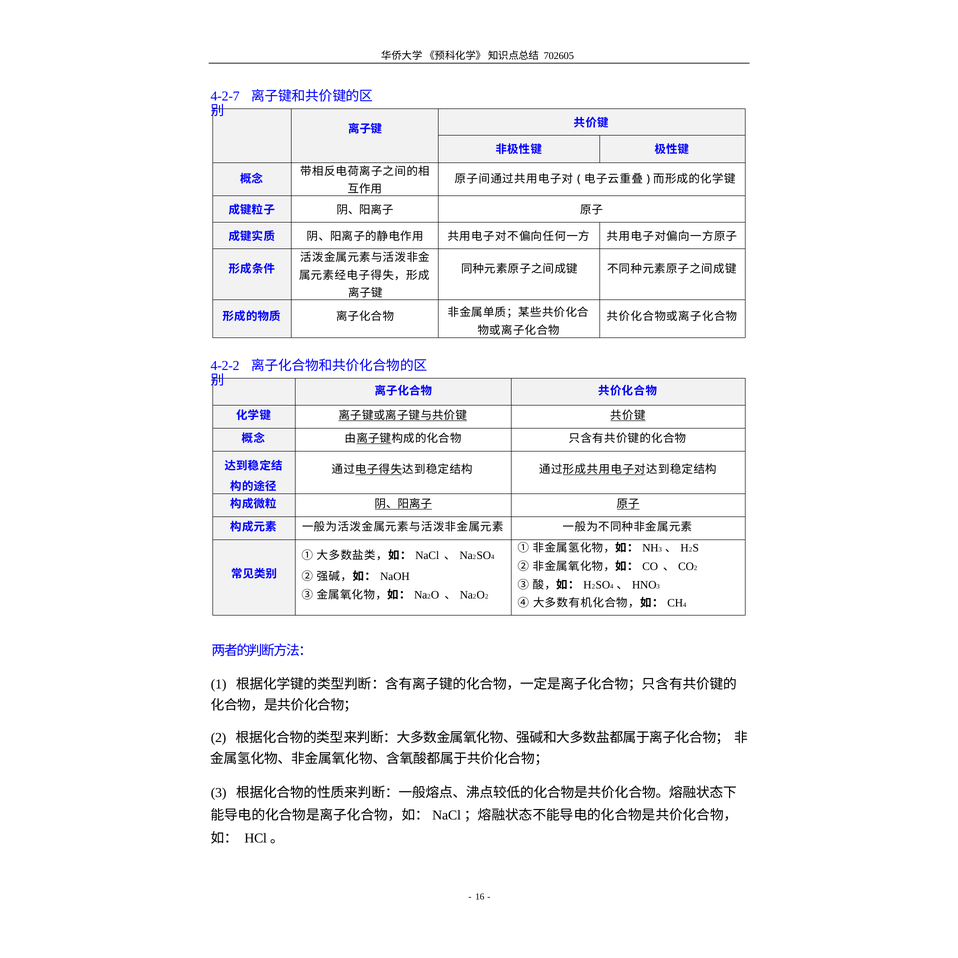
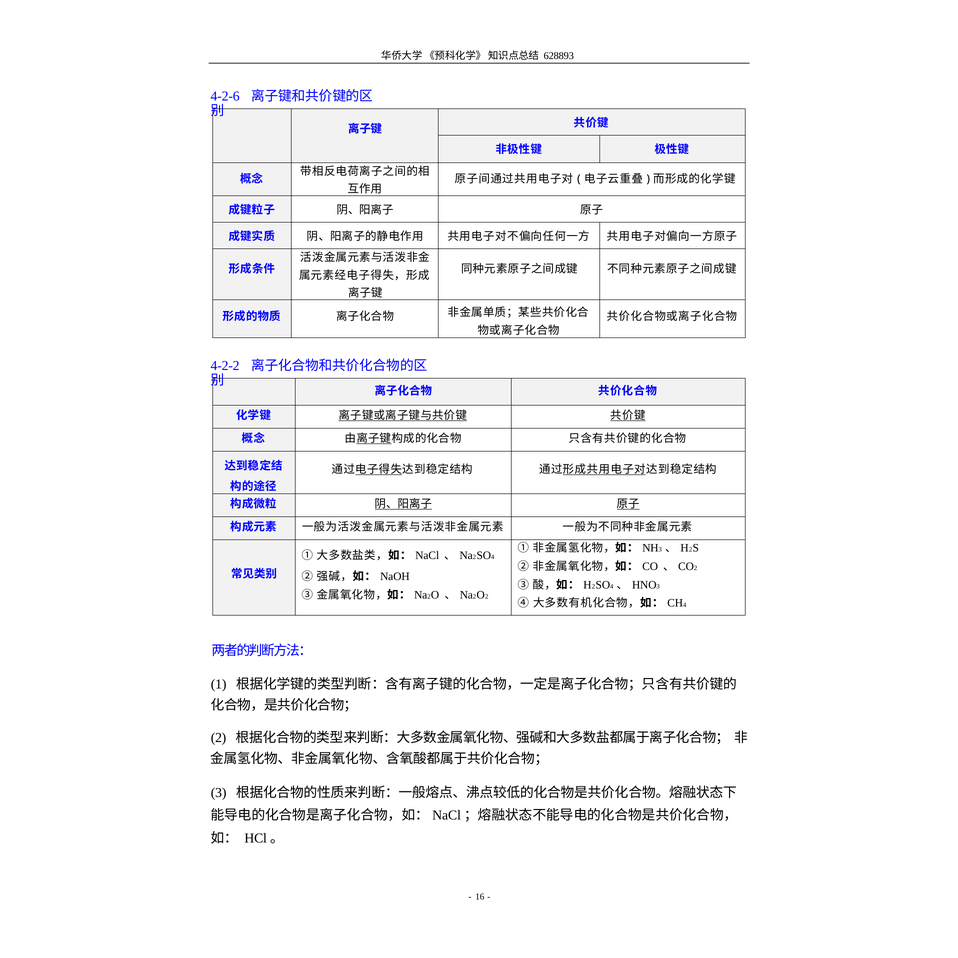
702605: 702605 -> 628893
4-2-7: 4-2-7 -> 4-2-6
